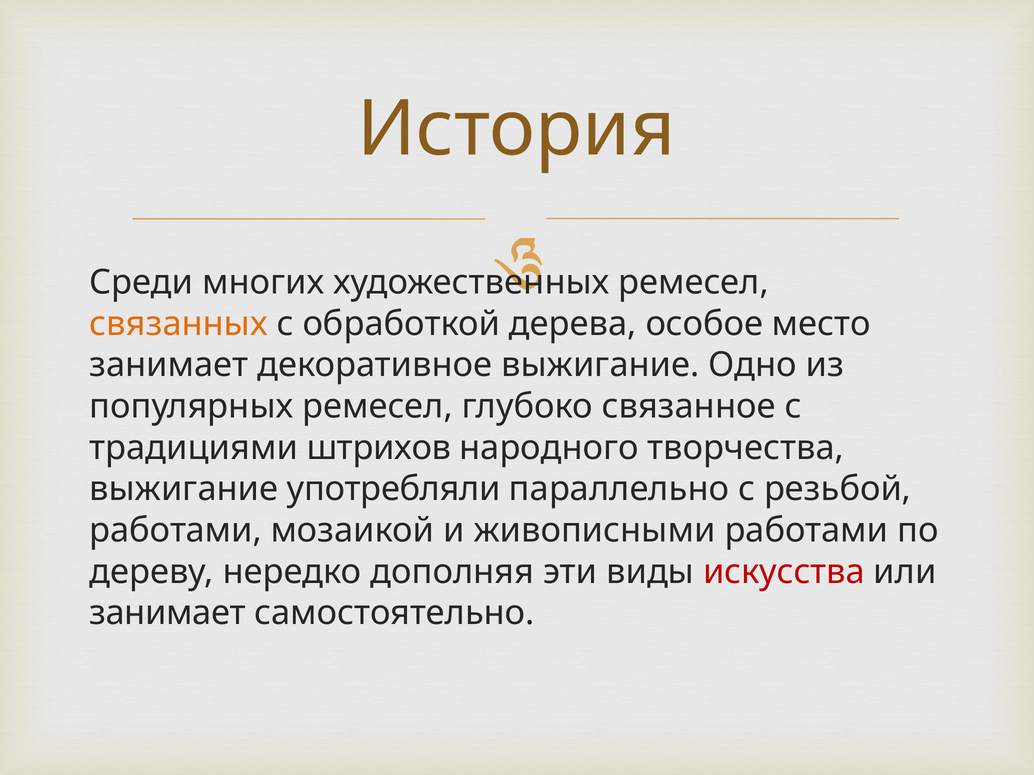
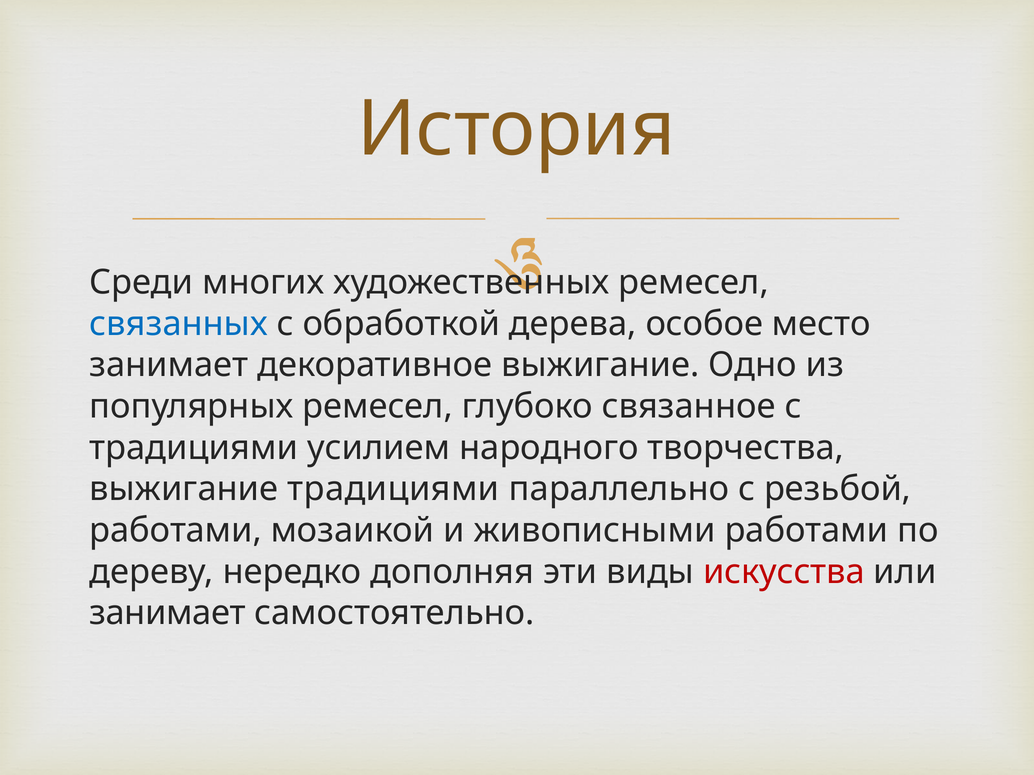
связанных colour: orange -> blue
штрихов: штрихов -> усилием
выжигание употребляли: употребляли -> традициями
